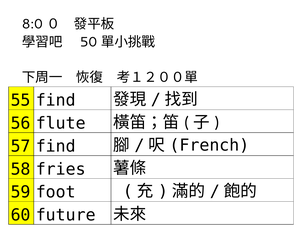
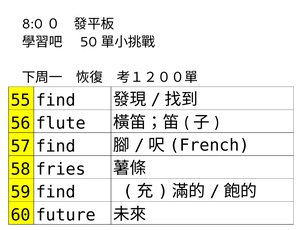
59 foot: foot -> find
